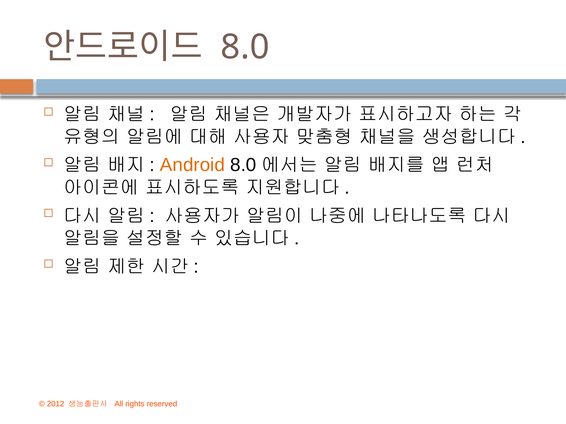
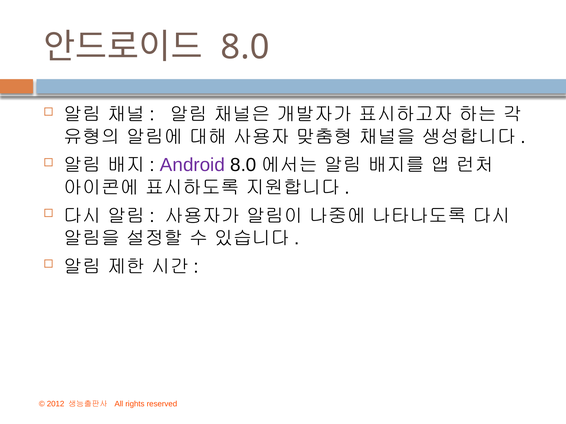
Android colour: orange -> purple
